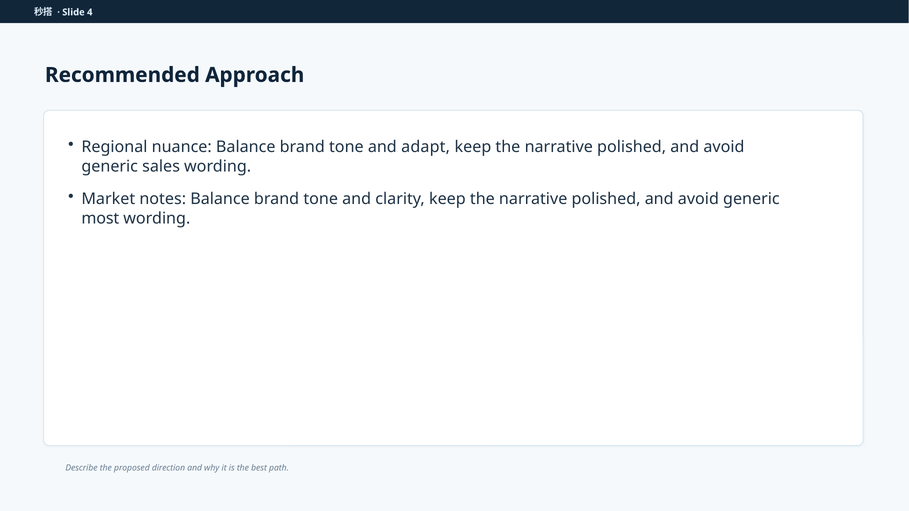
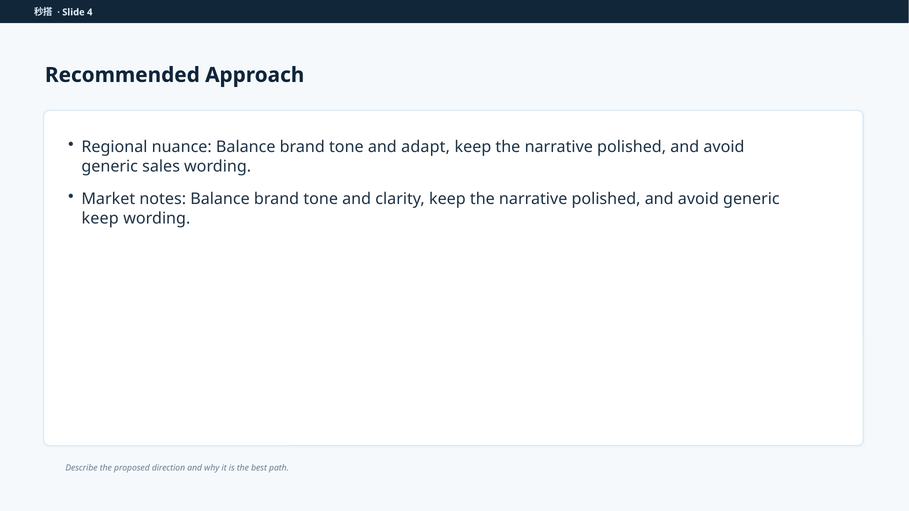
most at (100, 218): most -> keep
